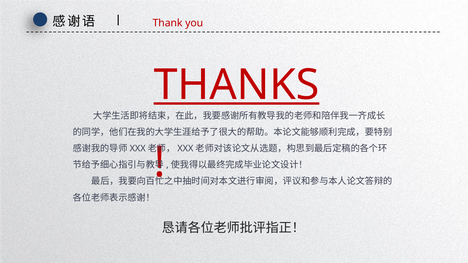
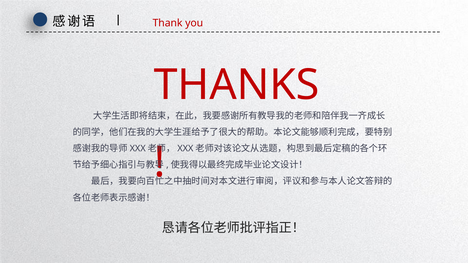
THANKS underline: present -> none
